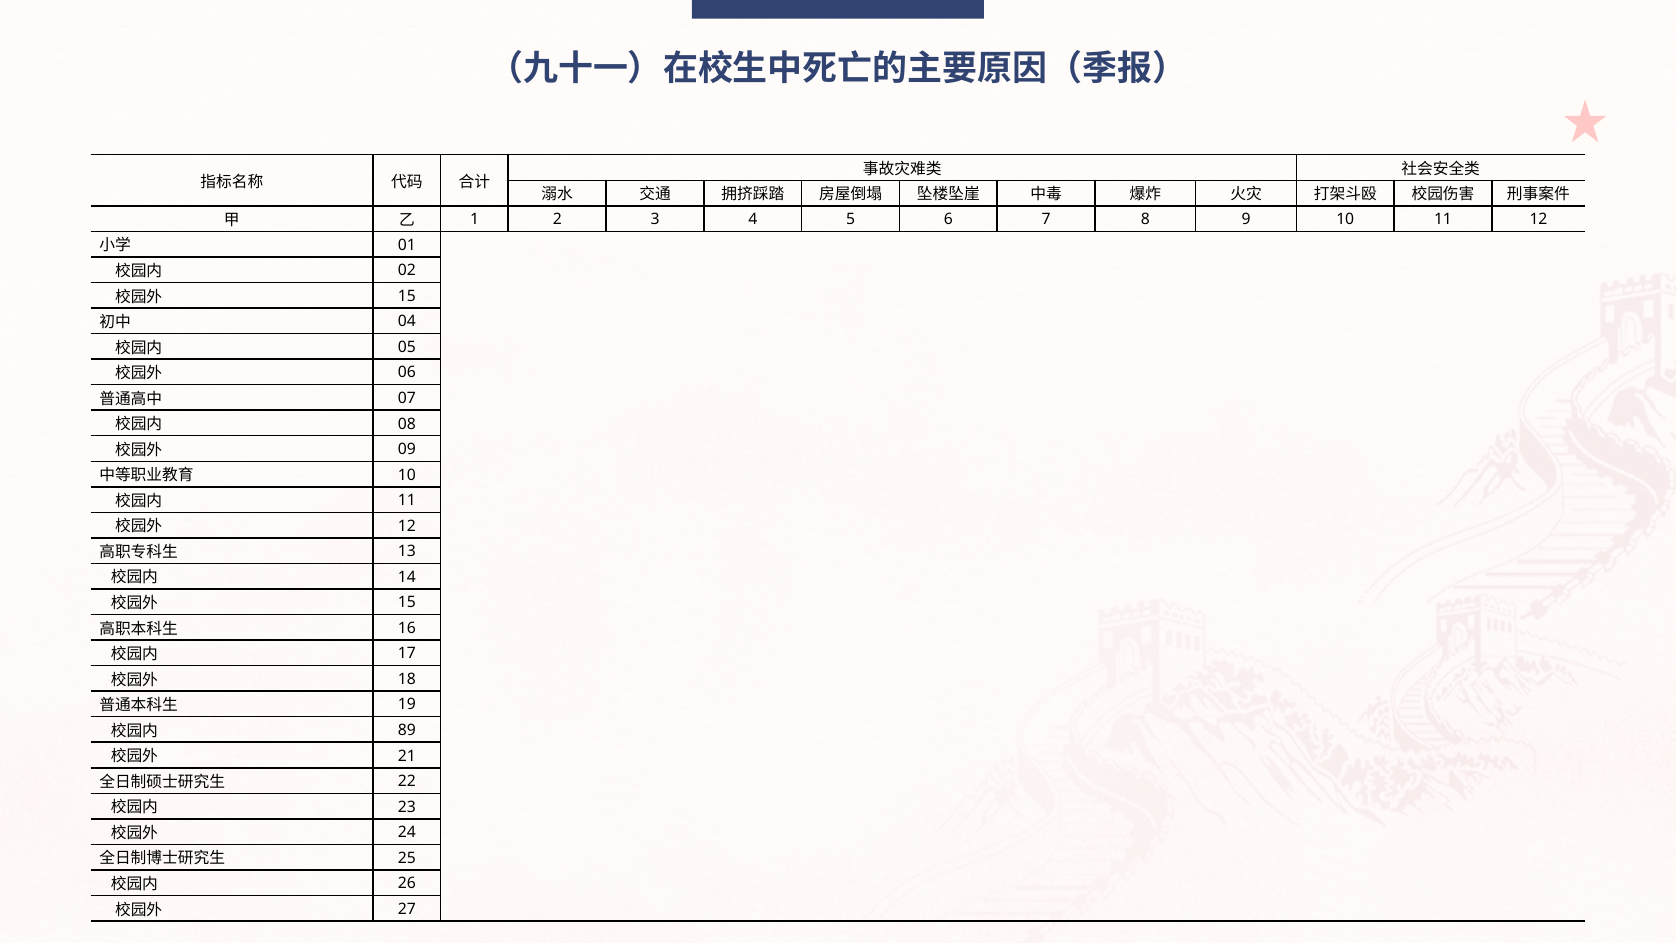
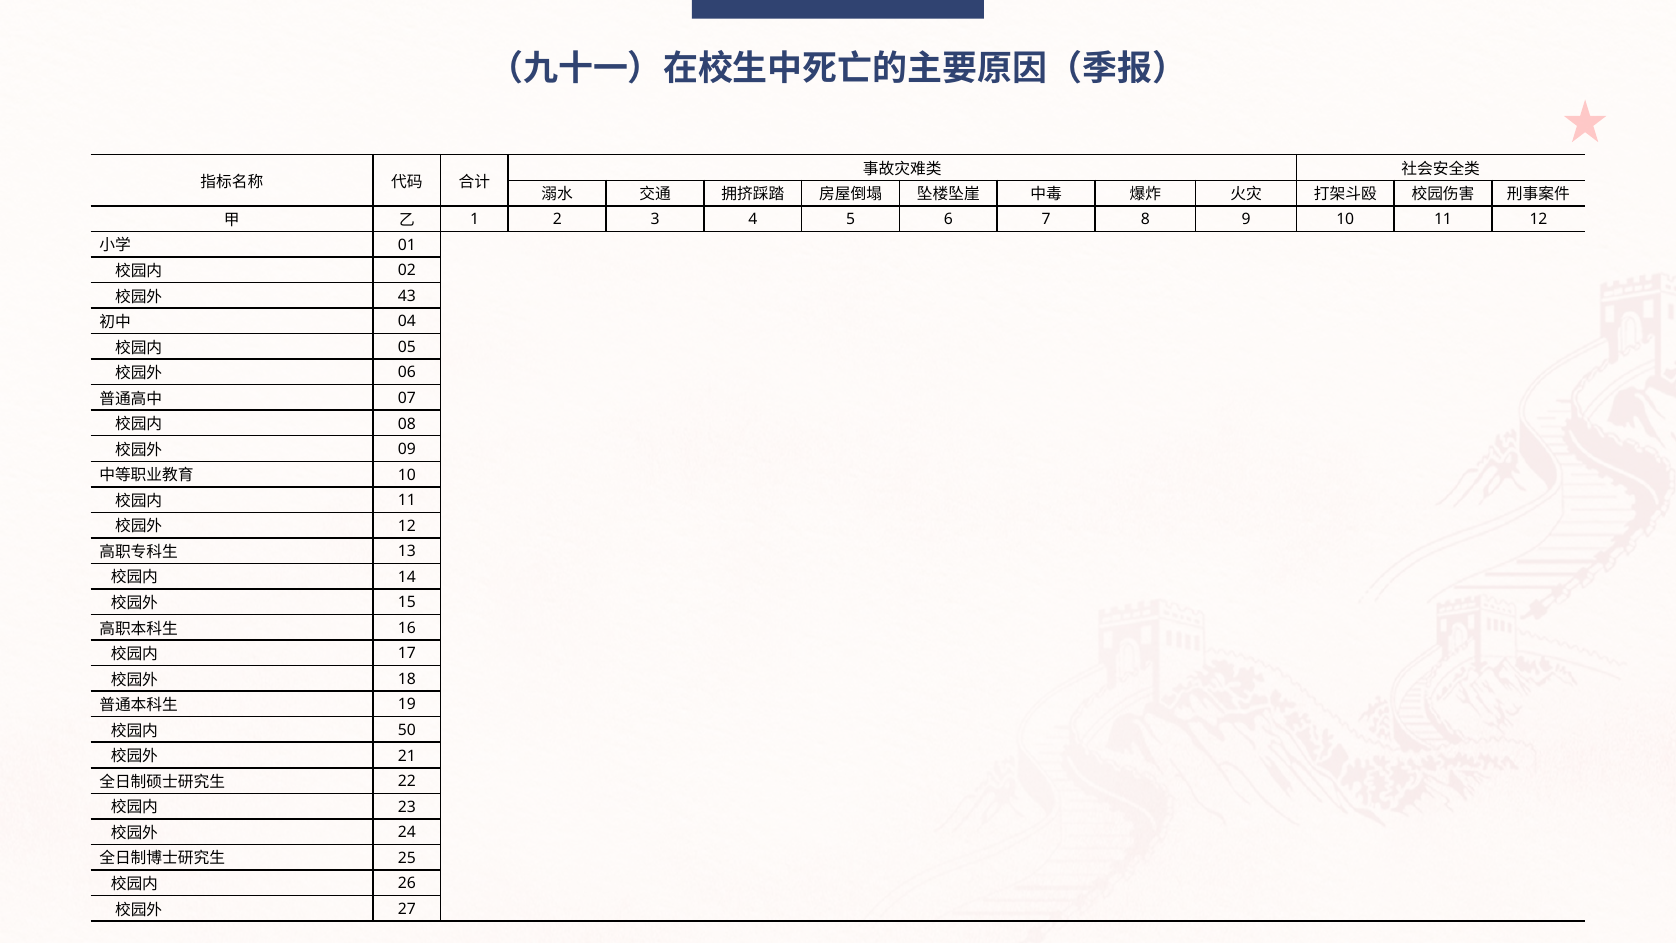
15 at (407, 296): 15 -> 43
89: 89 -> 50
